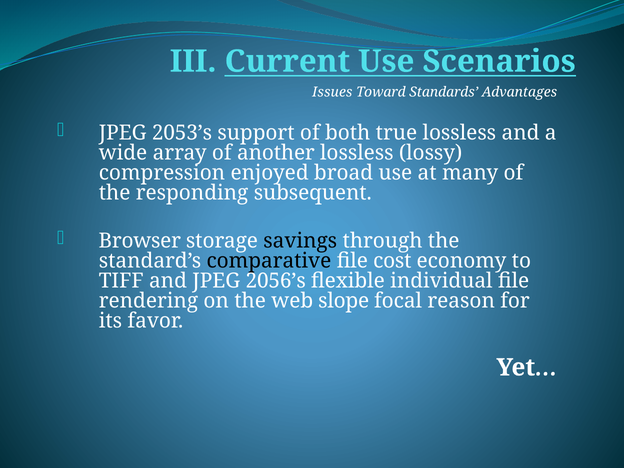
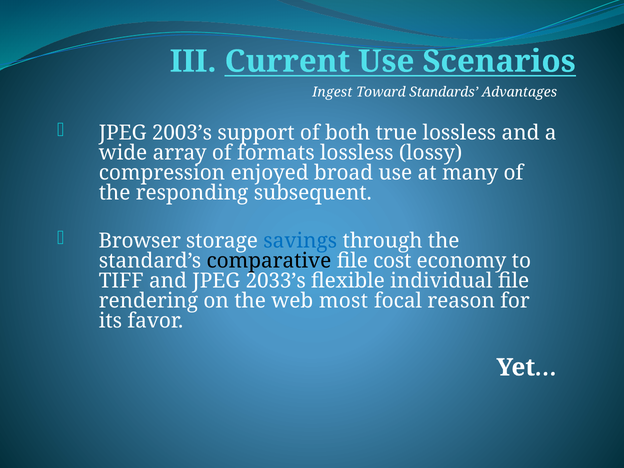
Issues: Issues -> Ingest
2053’s: 2053’s -> 2003’s
another: another -> formats
savings colour: black -> blue
2056’s: 2056’s -> 2033’s
slope: slope -> most
